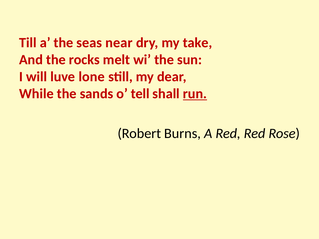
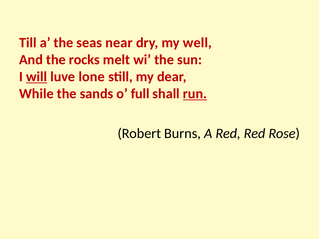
take: take -> well
will underline: none -> present
tell: tell -> full
